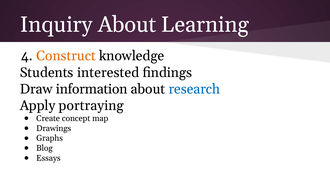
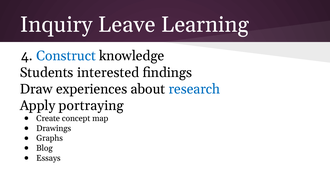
Inquiry About: About -> Leave
Construct colour: orange -> blue
information: information -> experiences
